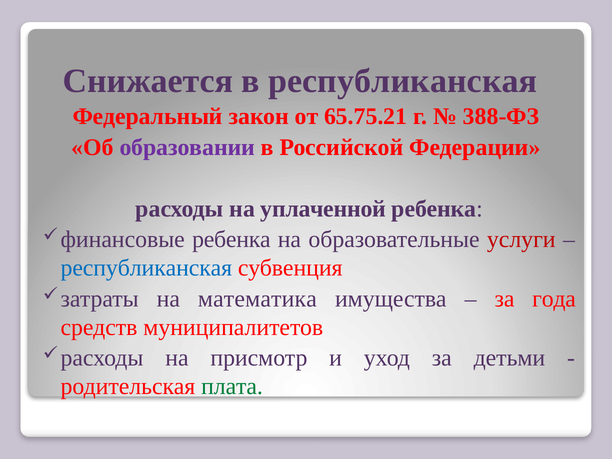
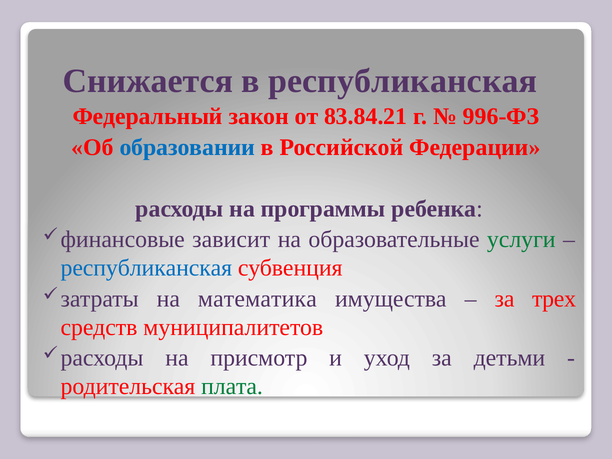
65.75.21: 65.75.21 -> 83.84.21
388-ФЗ: 388-ФЗ -> 996-ФЗ
образовании colour: purple -> blue
уплаченной: уплаченной -> программы
ребенка at (231, 239): ребенка -> зависит
услуги colour: red -> green
года: года -> трех
